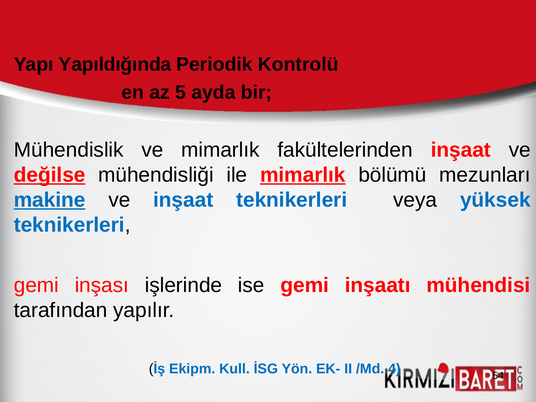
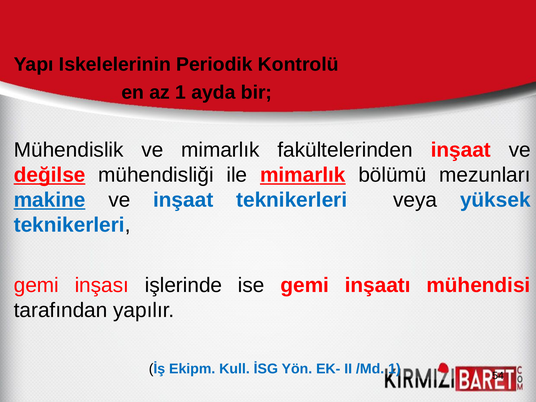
Yapıldığında: Yapıldığında -> Iskelelerinin
az 5: 5 -> 1
/Md 4: 4 -> 1
